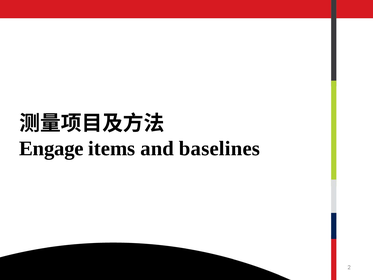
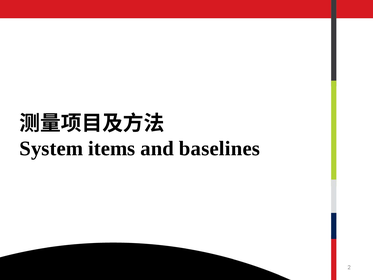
Engage: Engage -> System
